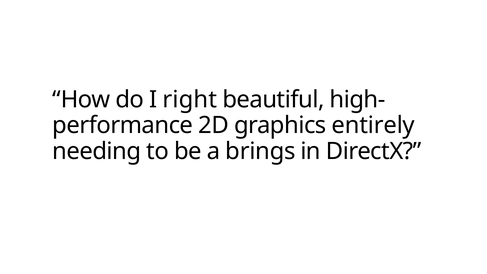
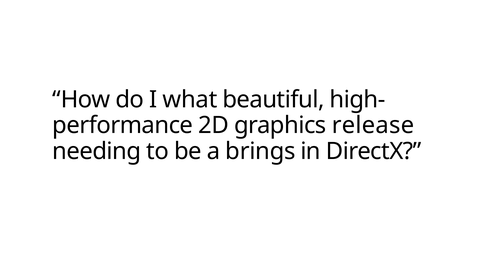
right: right -> what
entirely: entirely -> release
